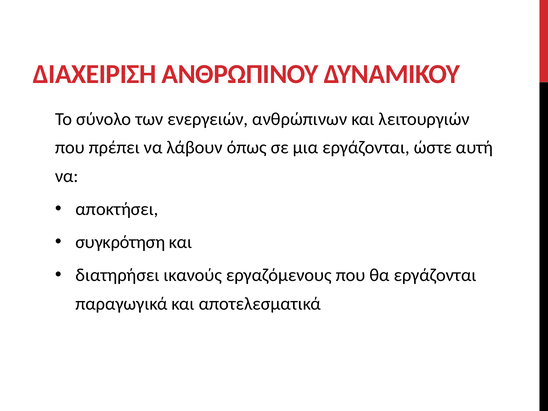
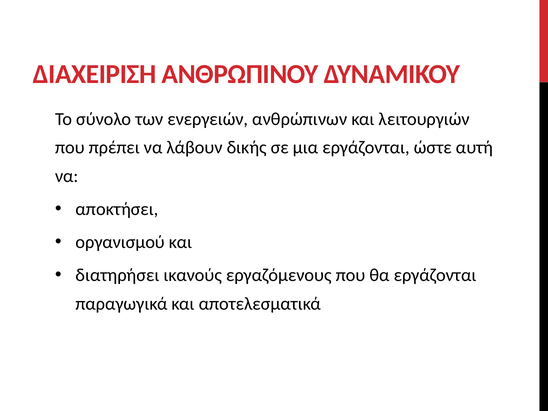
όπως: όπως -> δικής
συγκρότηση: συγκρότηση -> οργανισμού
